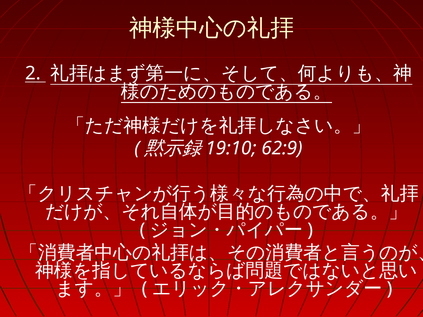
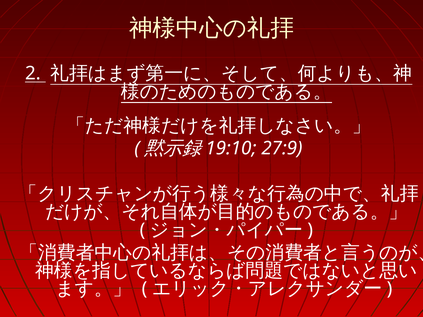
62:9: 62:9 -> 27:9
